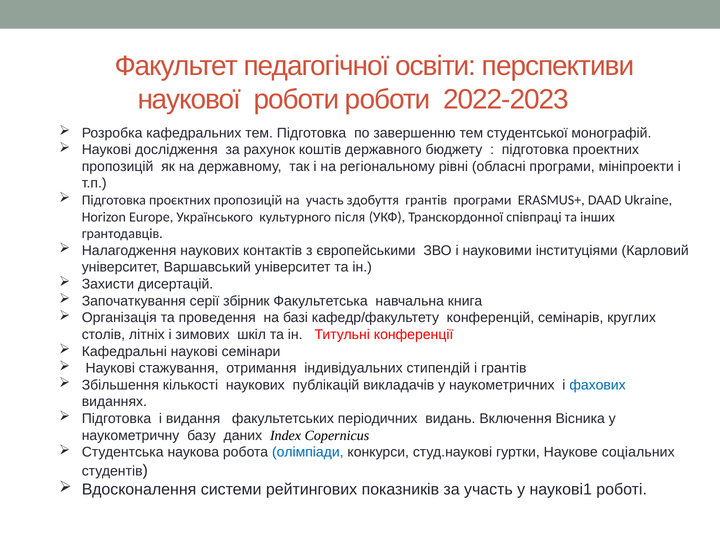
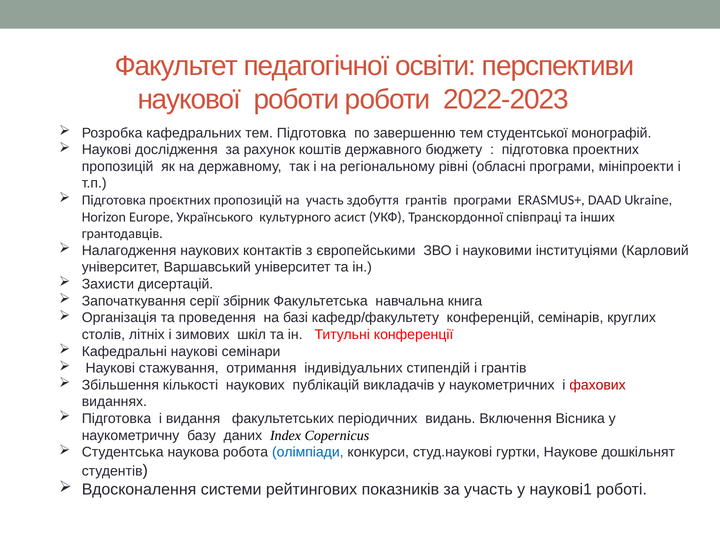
після: після -> асист
фахових colour: blue -> red
соціальних: соціальних -> дошкільнят
